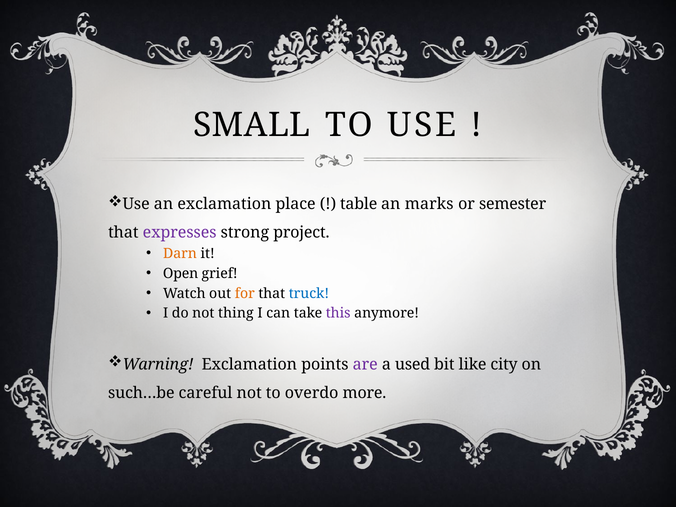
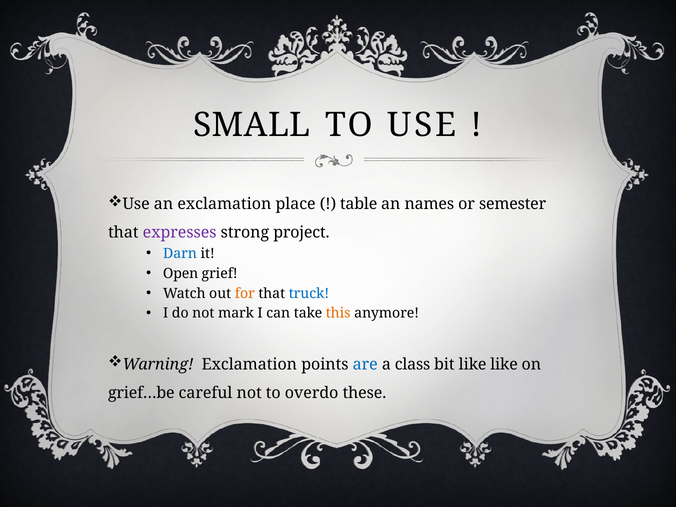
marks: marks -> names
Darn colour: orange -> blue
thing: thing -> mark
this colour: purple -> orange
are colour: purple -> blue
used: used -> class
like city: city -> like
such…be: such…be -> grief…be
more: more -> these
